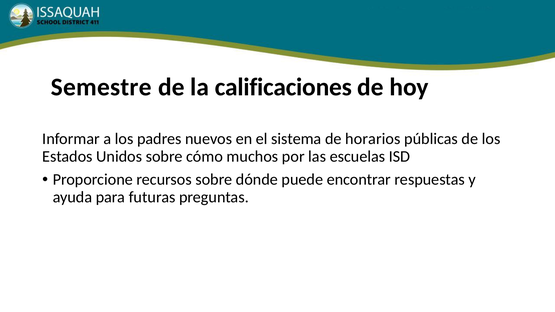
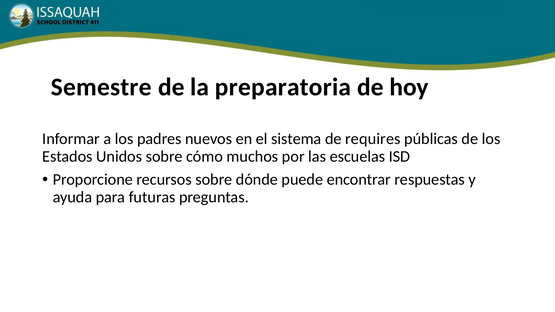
calificaciones: calificaciones -> preparatoria
horarios: horarios -> requires
